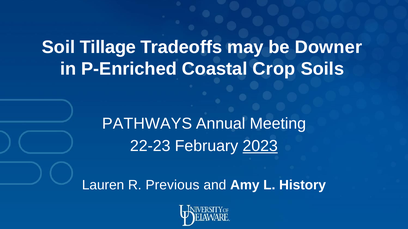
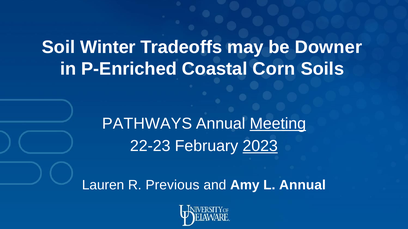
Tillage: Tillage -> Winter
Crop: Crop -> Corn
Meeting underline: none -> present
L History: History -> Annual
